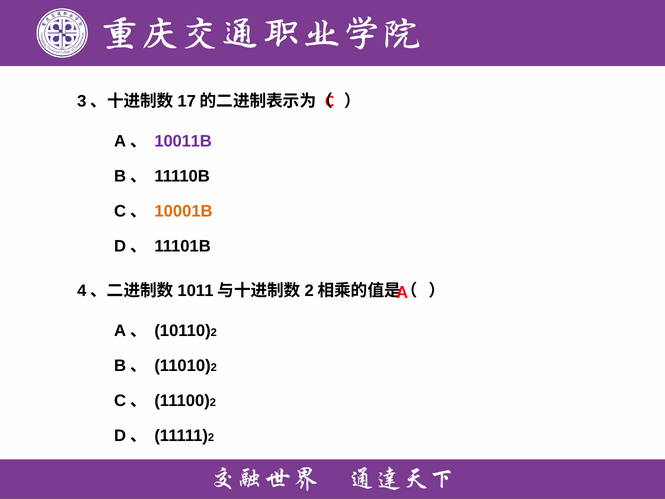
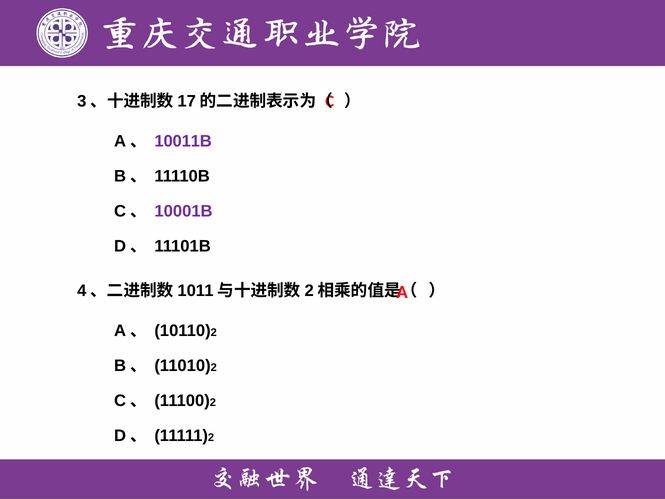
10001B colour: orange -> purple
